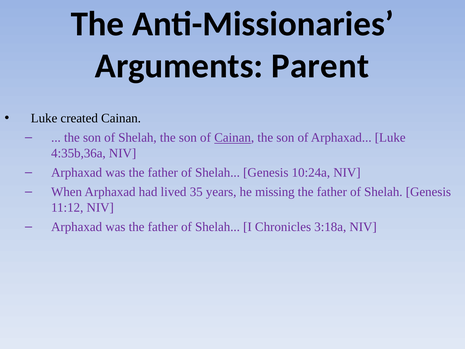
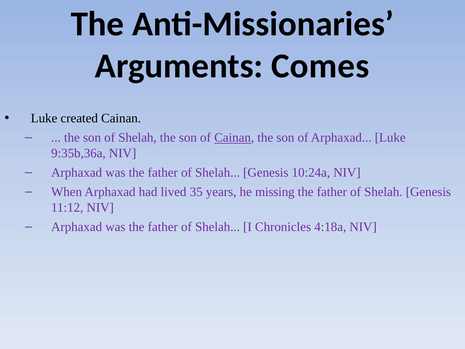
Parent: Parent -> Comes
4:35b,36a: 4:35b,36a -> 9:35b,36a
3:18a: 3:18a -> 4:18a
